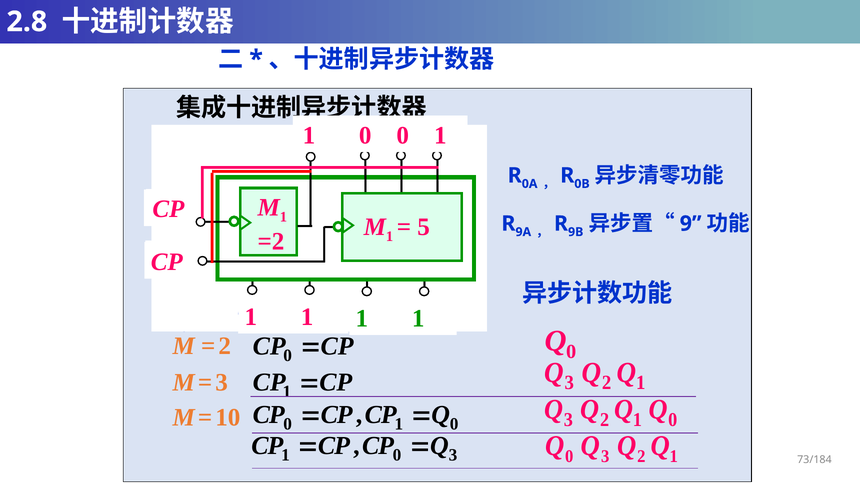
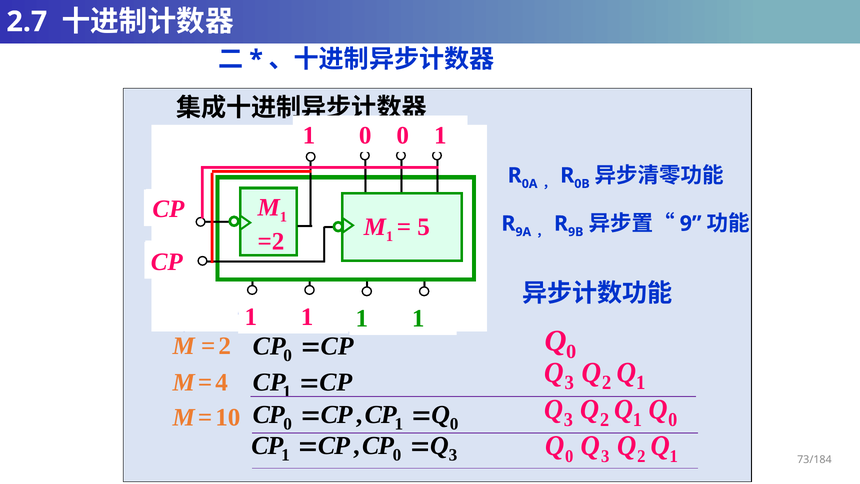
2.8: 2.8 -> 2.7
3 at (222, 382): 3 -> 4
